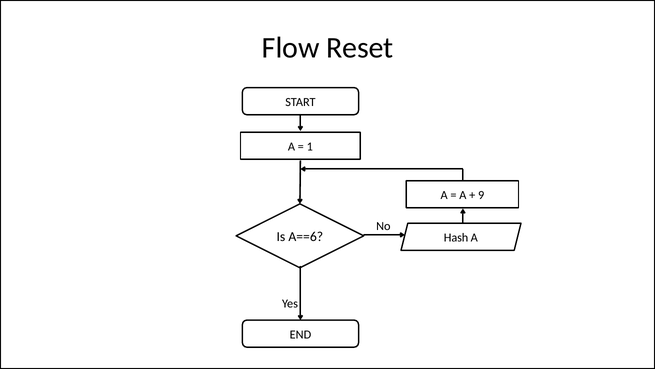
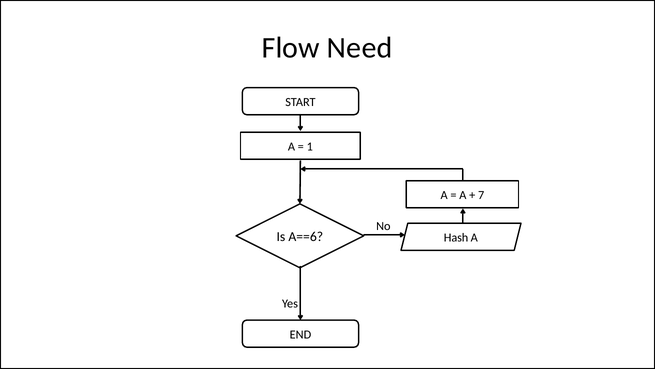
Reset: Reset -> Need
9: 9 -> 7
